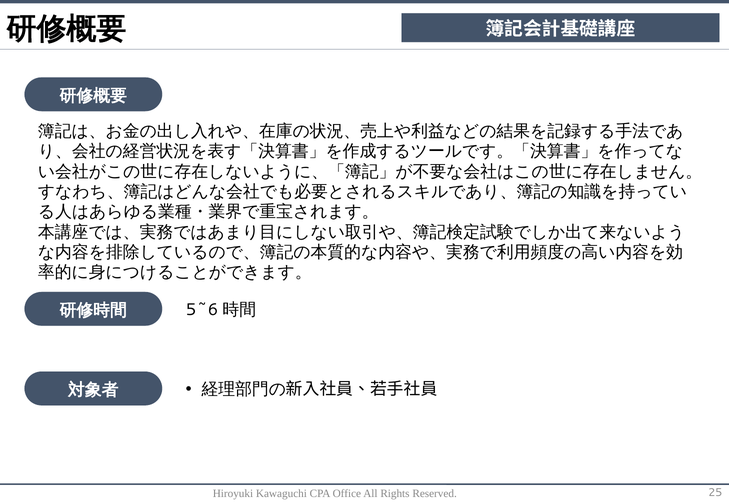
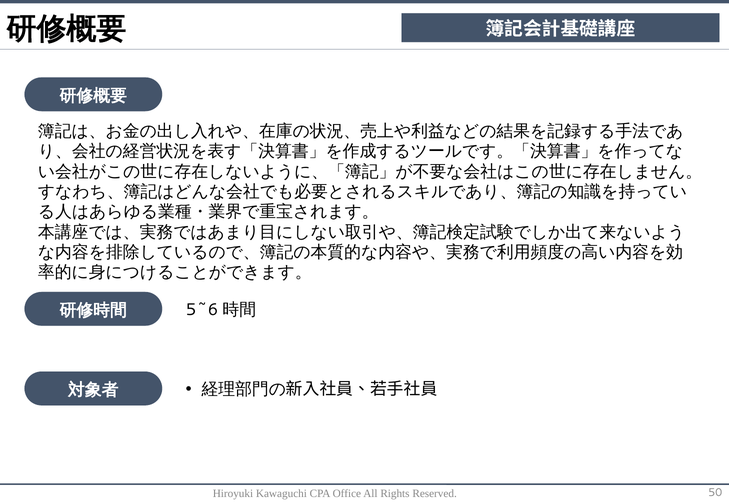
25: 25 -> 50
